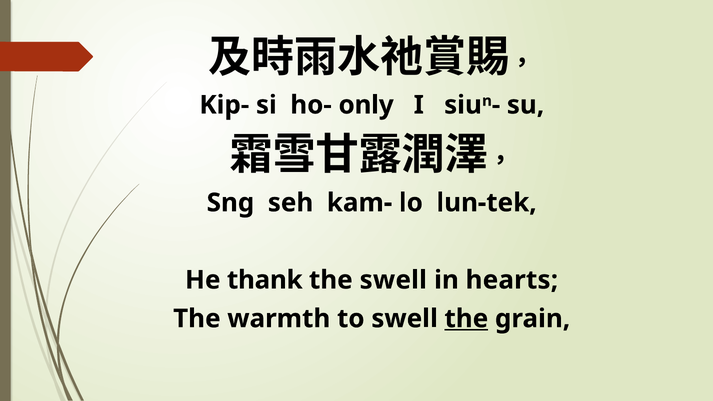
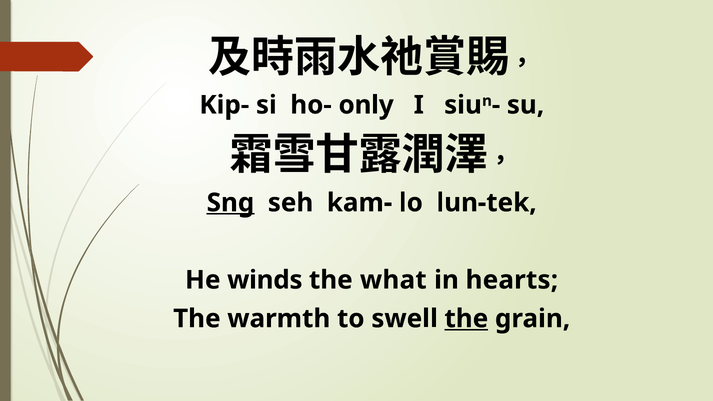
Sng underline: none -> present
thank: thank -> winds
the swell: swell -> what
